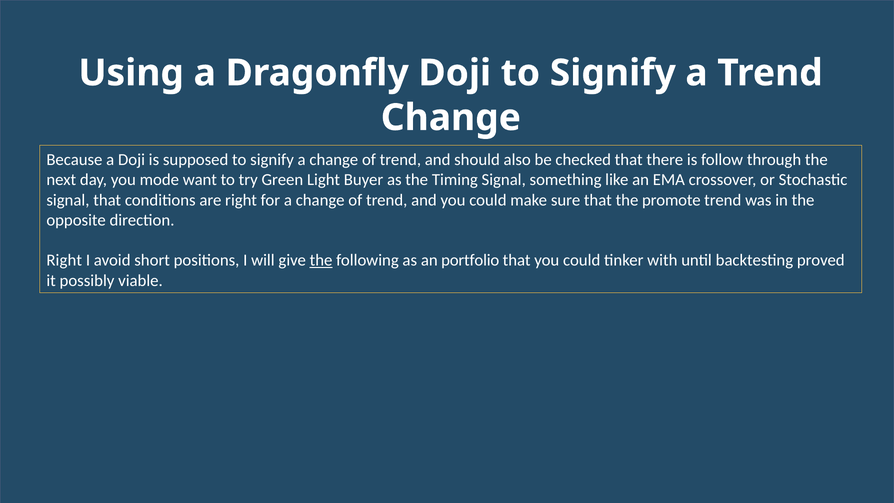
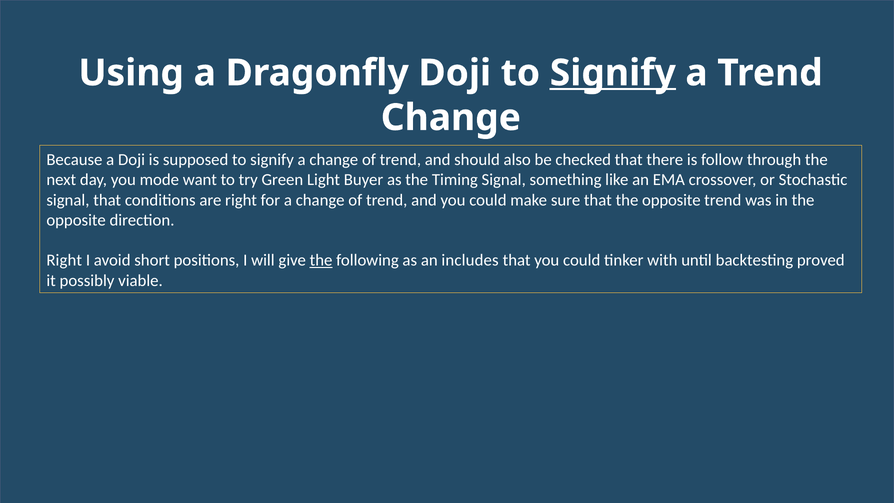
Signify at (613, 73) underline: none -> present
that the promote: promote -> opposite
portfolio: portfolio -> includes
